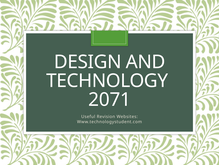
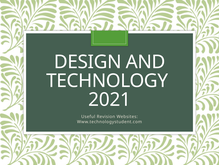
2071: 2071 -> 2021
